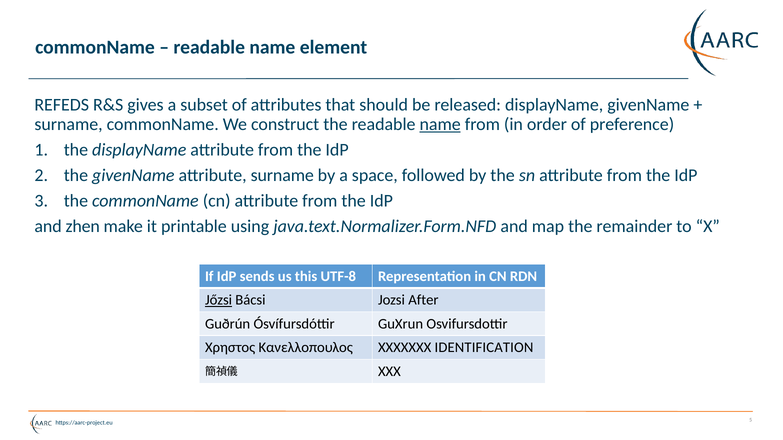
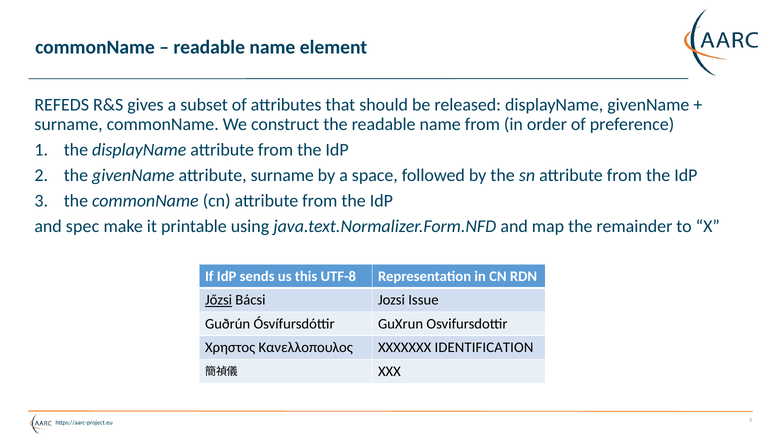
name at (440, 124) underline: present -> none
zhen: zhen -> spec
After: After -> Issue
